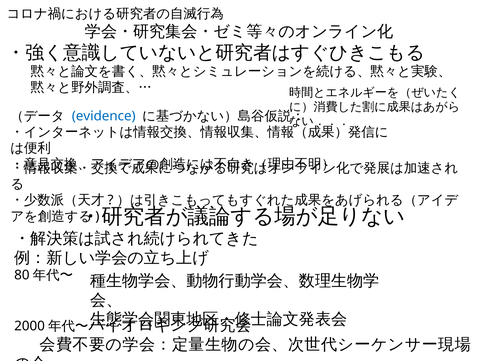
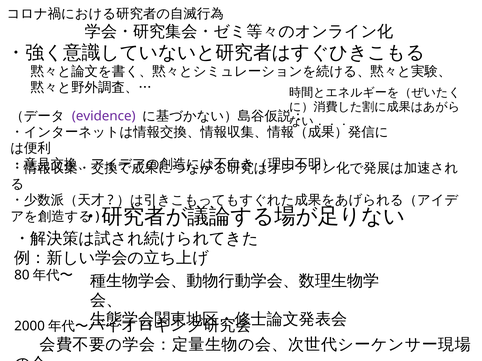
evidence colour: blue -> purple
